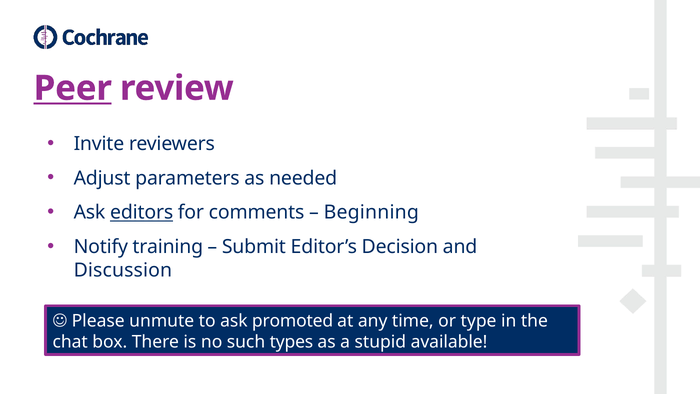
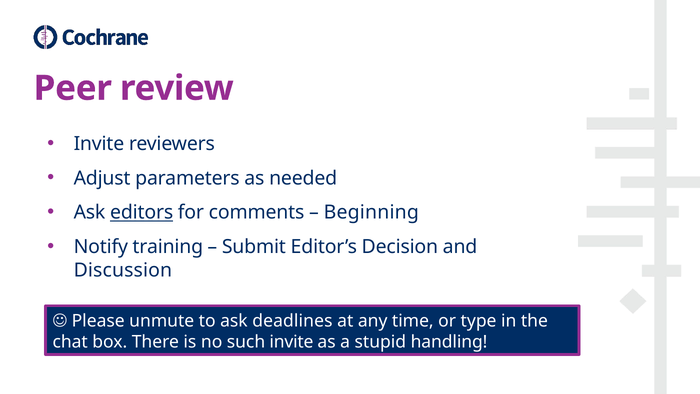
Peer underline: present -> none
promoted: promoted -> deadlines
such types: types -> invite
available: available -> handling
